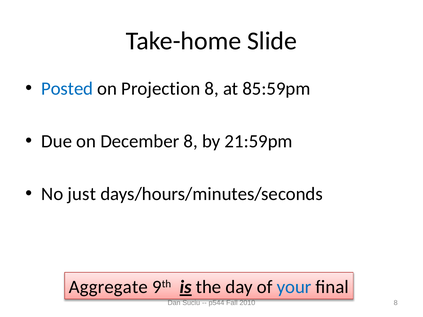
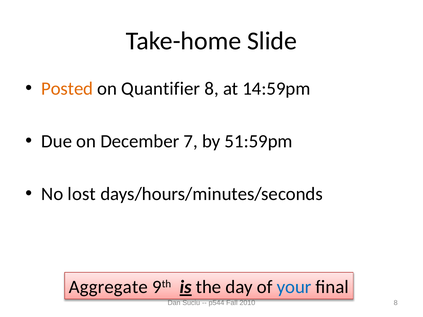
Posted colour: blue -> orange
Projection: Projection -> Quantifier
85:59pm: 85:59pm -> 14:59pm
December 8: 8 -> 7
21:59pm: 21:59pm -> 51:59pm
just: just -> lost
